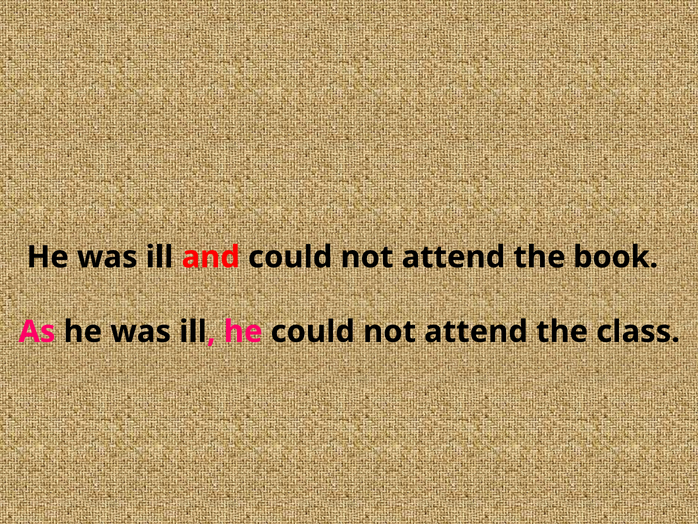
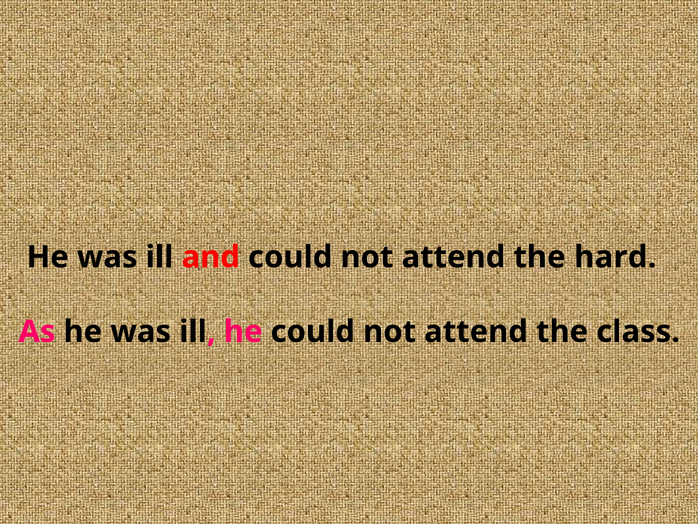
book: book -> hard
